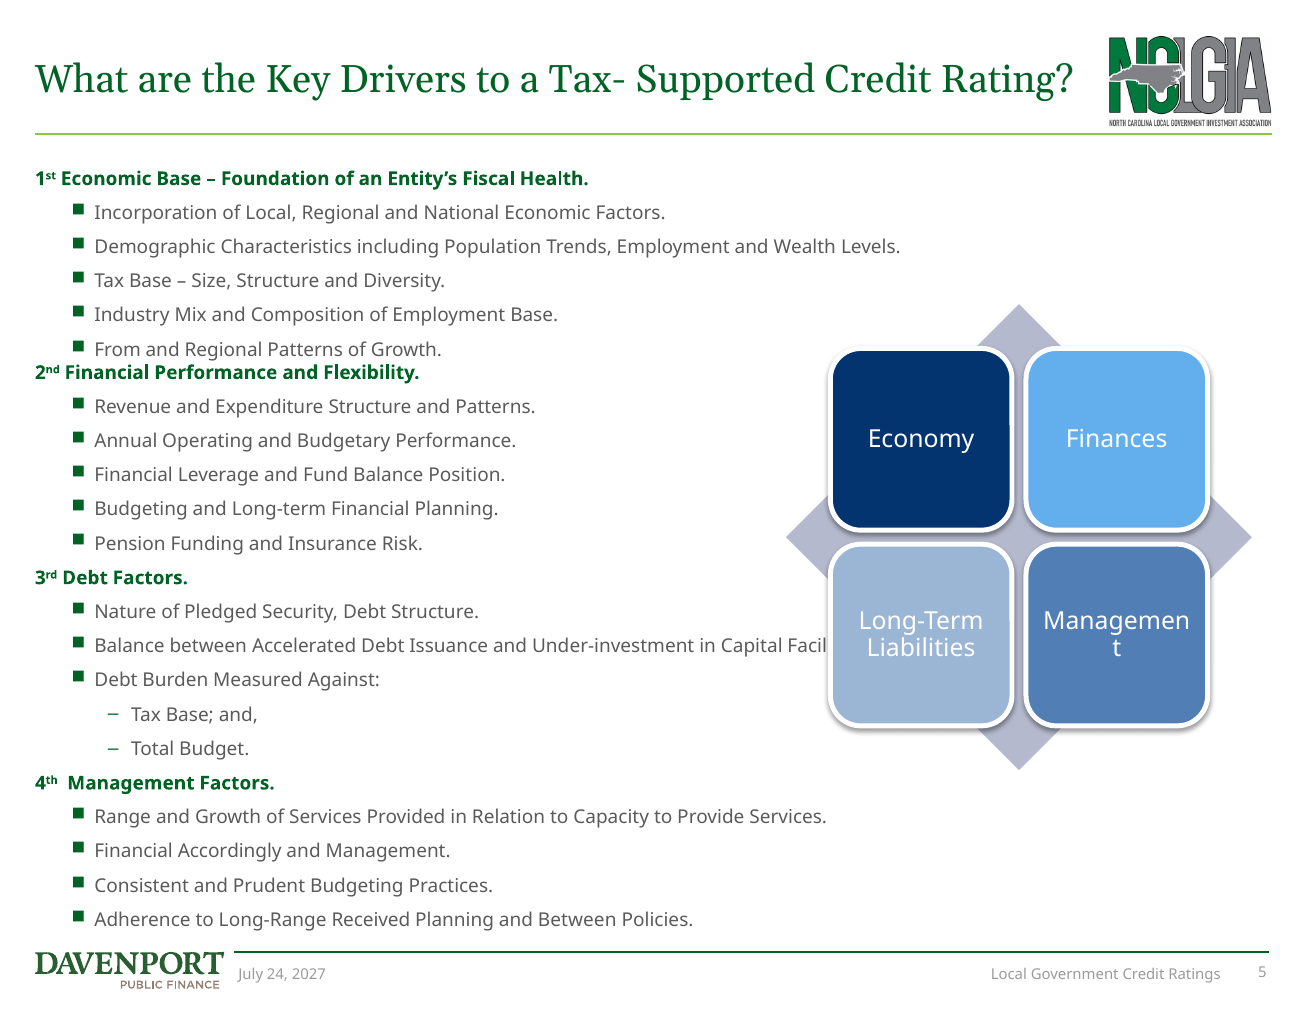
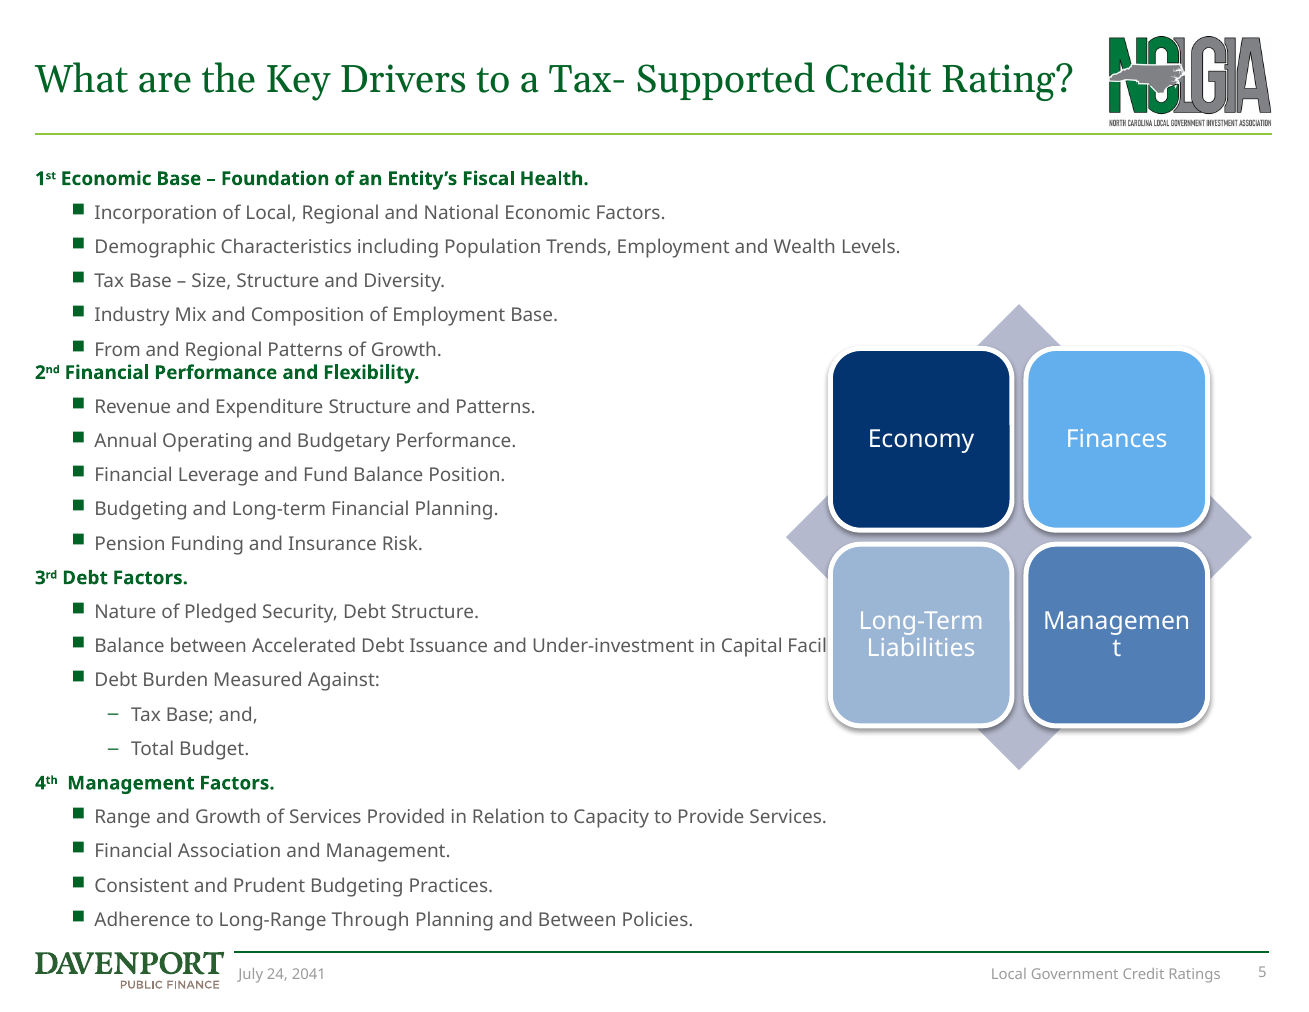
Accordingly: Accordingly -> Association
Received: Received -> Through
2027: 2027 -> 2041
